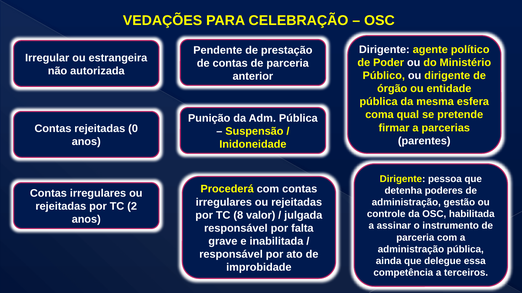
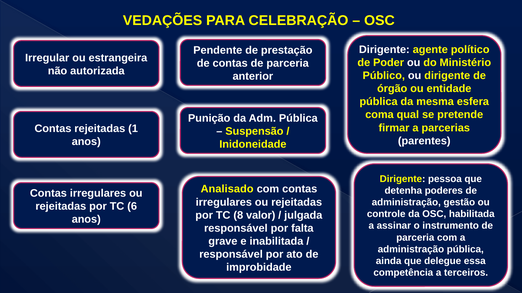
0: 0 -> 1
Procederá: Procederá -> Analisado
2: 2 -> 6
